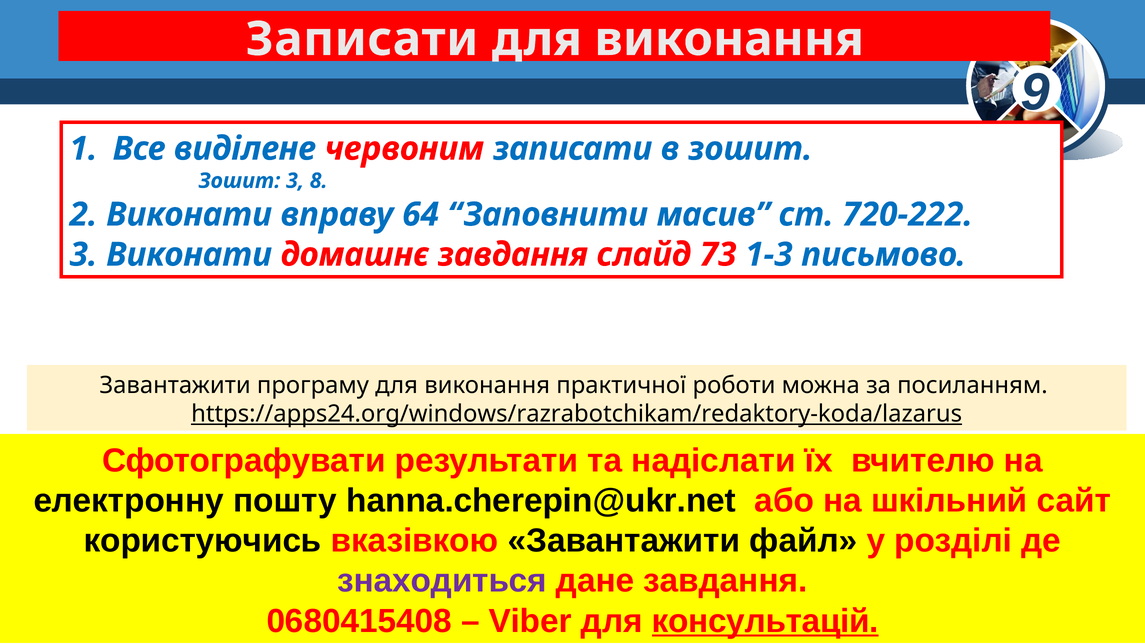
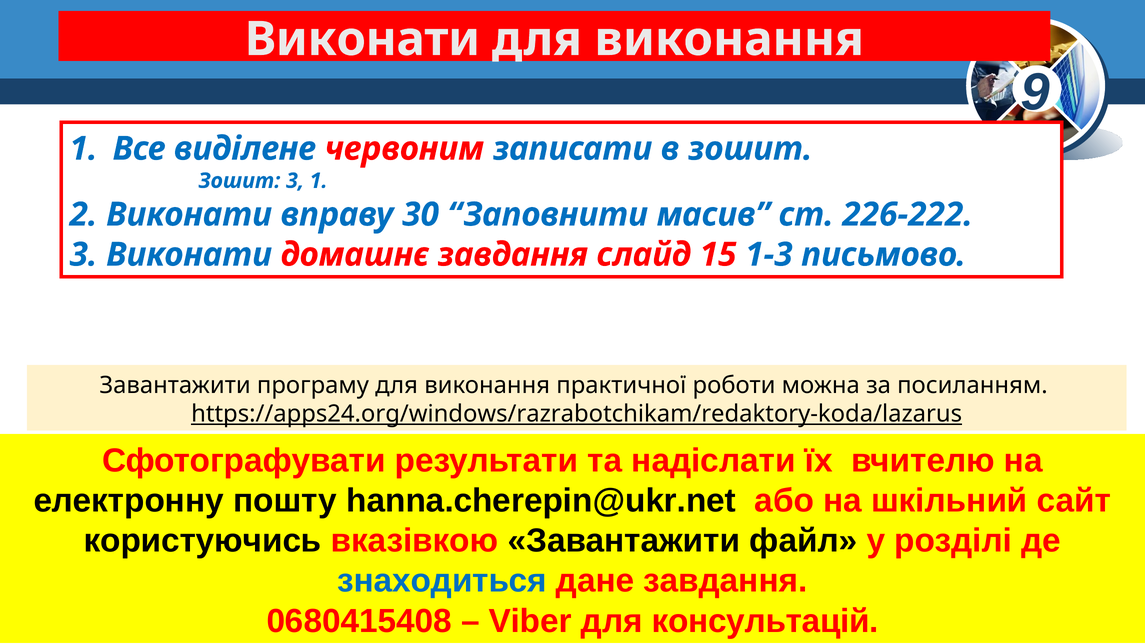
Записати at (362, 39): Записати -> Виконати
3 8: 8 -> 1
64: 64 -> 30
720-222: 720-222 -> 226-222
73: 73 -> 15
знаходиться colour: purple -> blue
консультацій underline: present -> none
